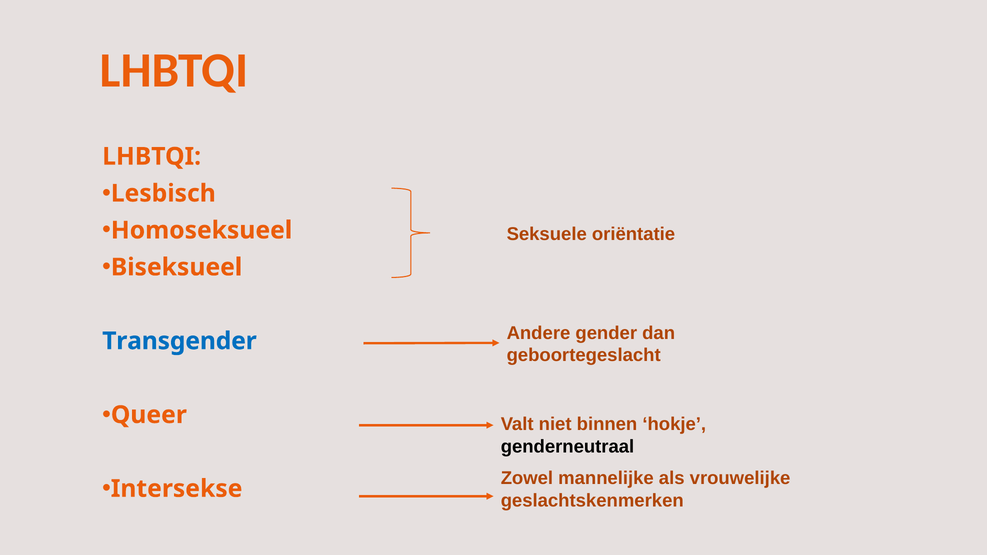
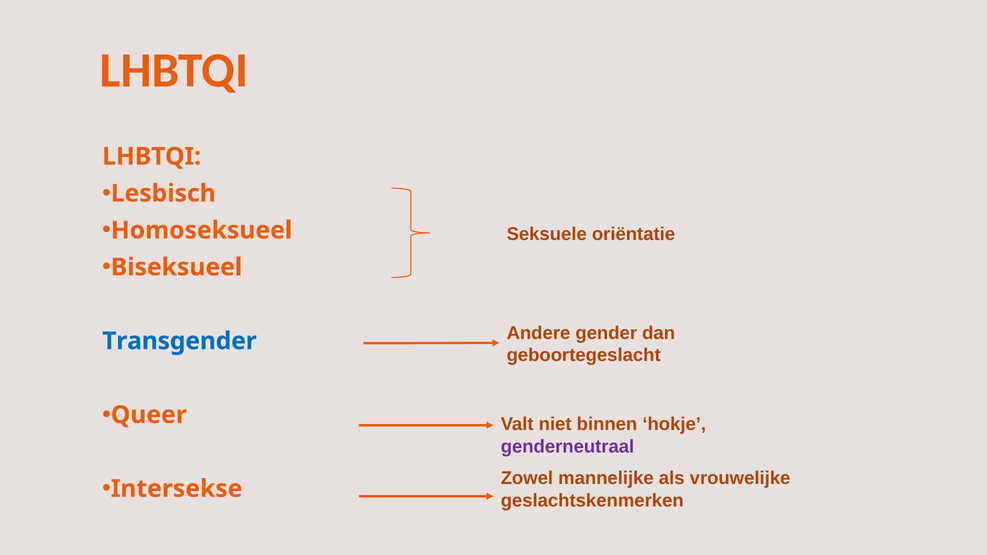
genderneutraal colour: black -> purple
